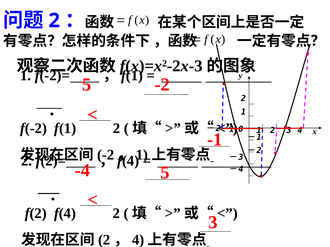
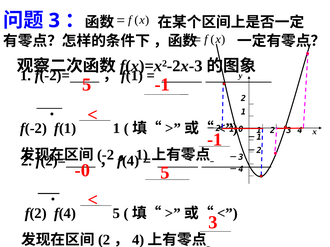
2 at (54, 21): 2 -> 3
5 -2: -2 -> -1
f(1 2: 2 -> 1
-4: -4 -> -0
f(4 2: 2 -> 5
